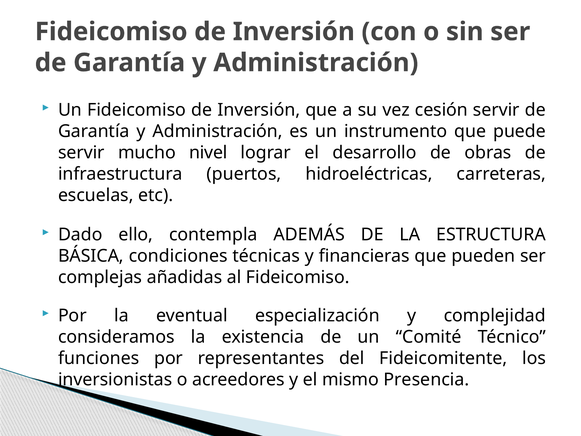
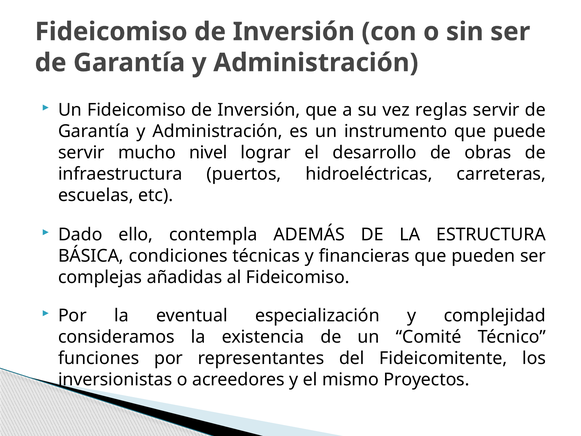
cesión: cesión -> reglas
Presencia: Presencia -> Proyectos
